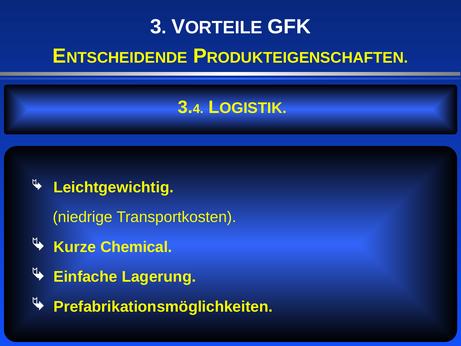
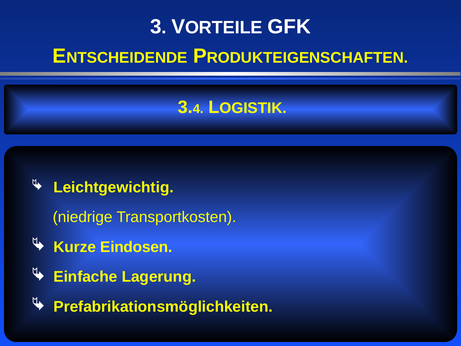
Chemical: Chemical -> Eindosen
